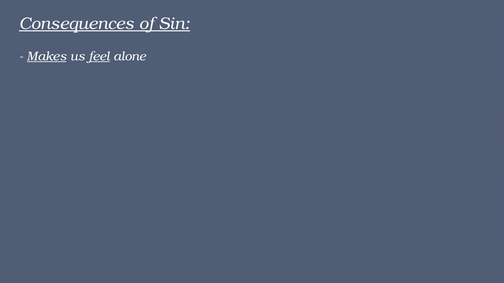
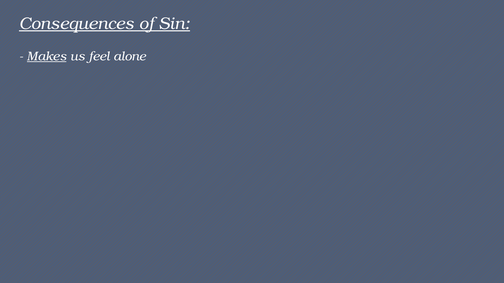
feel underline: present -> none
